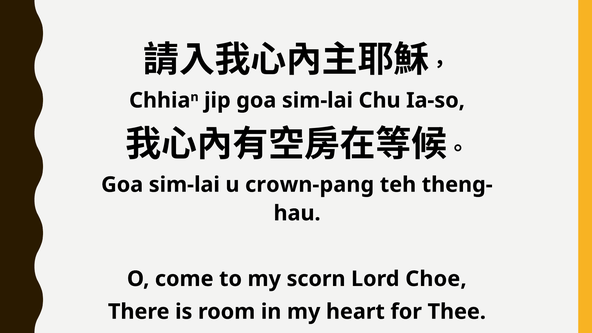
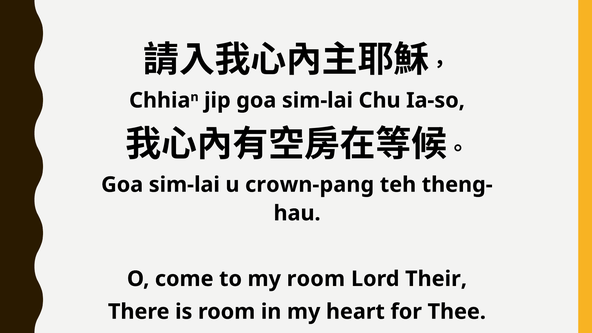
my scorn: scorn -> room
Choe: Choe -> Their
